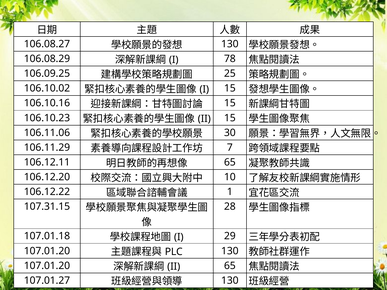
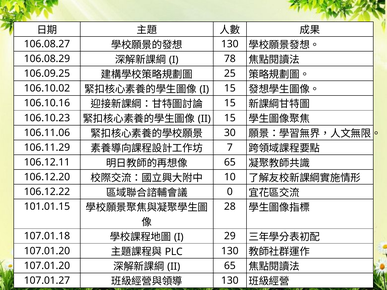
1: 1 -> 0
107.31.15: 107.31.15 -> 101.01.15
